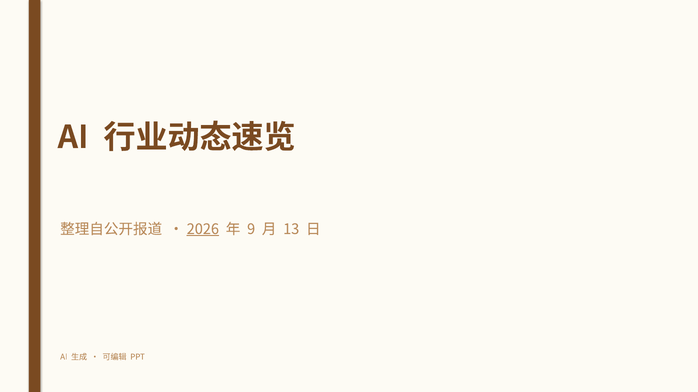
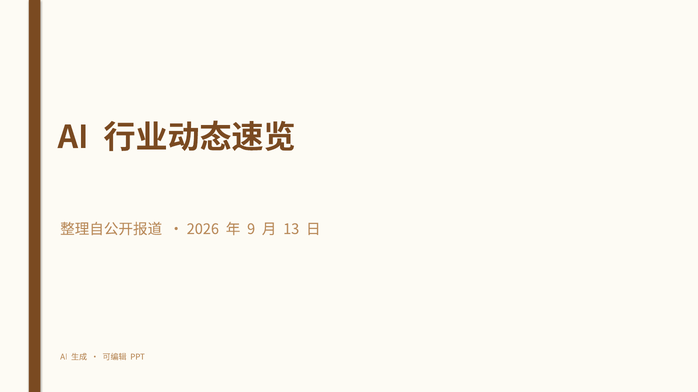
2026 underline: present -> none
